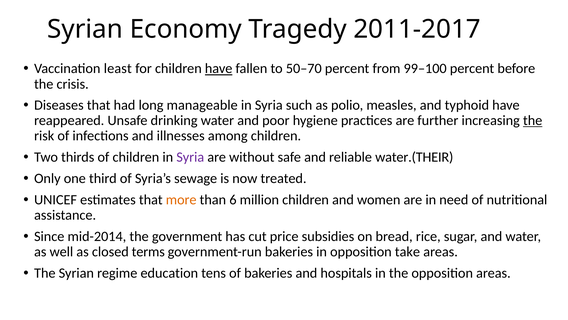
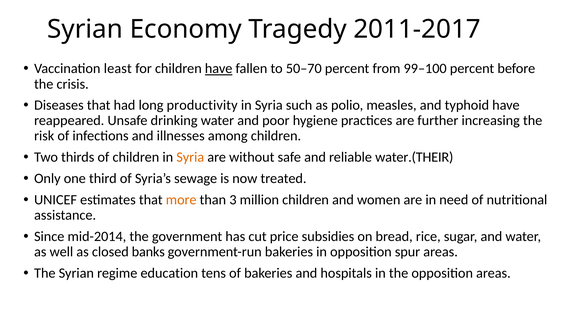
manageable: manageable -> productivity
the at (533, 120) underline: present -> none
Syria at (190, 157) colour: purple -> orange
6: 6 -> 3
terms: terms -> banks
take: take -> spur
